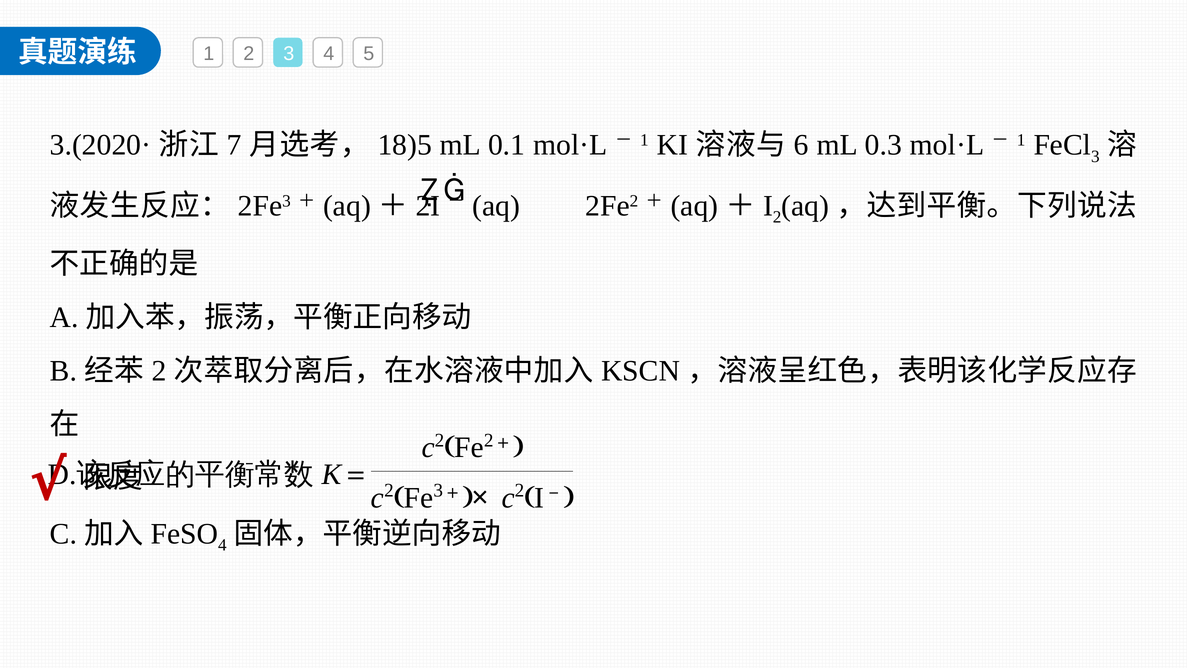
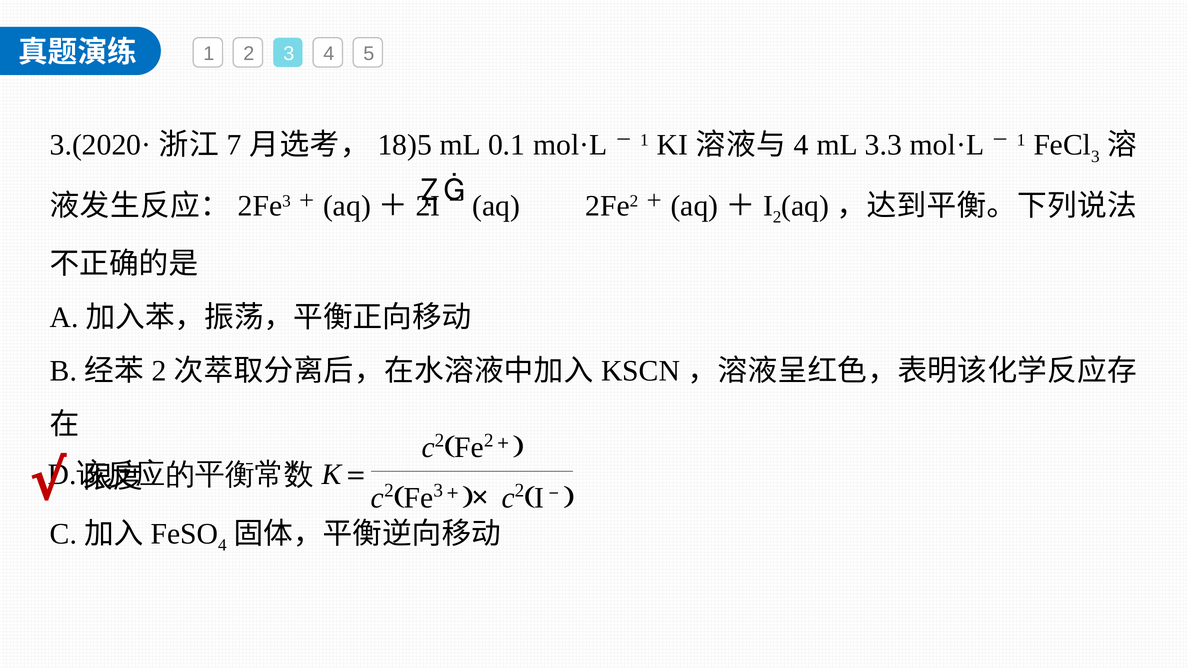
6 at (801, 145): 6 -> 4
0.3: 0.3 -> 3.3
